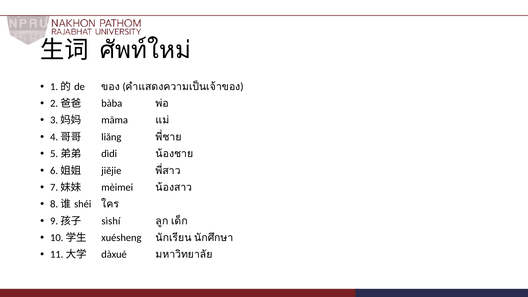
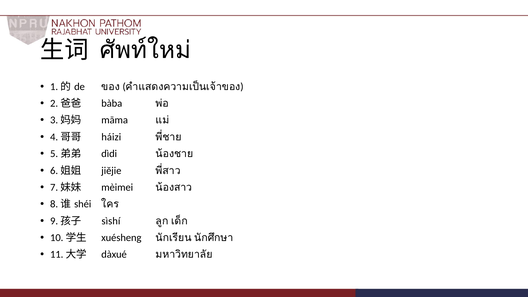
liăng: liăng -> háizi
